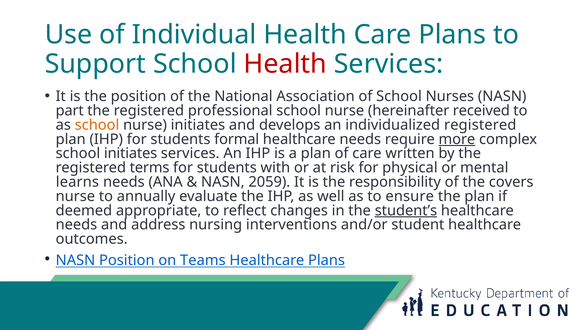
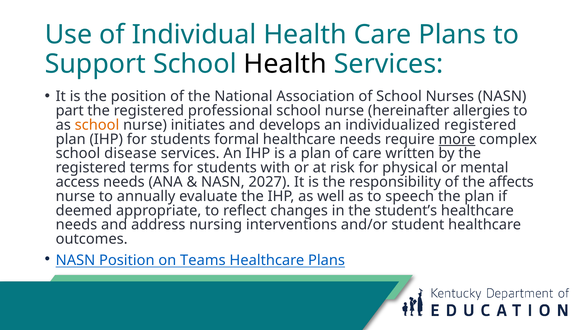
Health at (285, 64) colour: red -> black
received: received -> allergies
school initiates: initiates -> disease
learns: learns -> access
2059: 2059 -> 2027
covers: covers -> affects
ensure: ensure -> speech
student’s underline: present -> none
